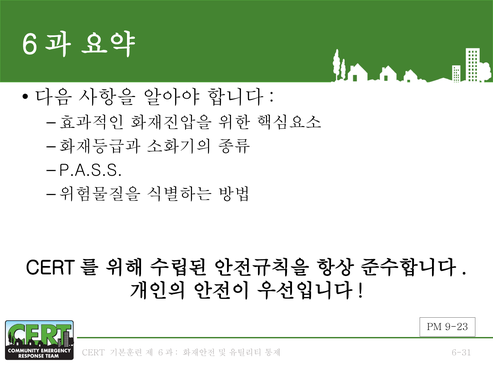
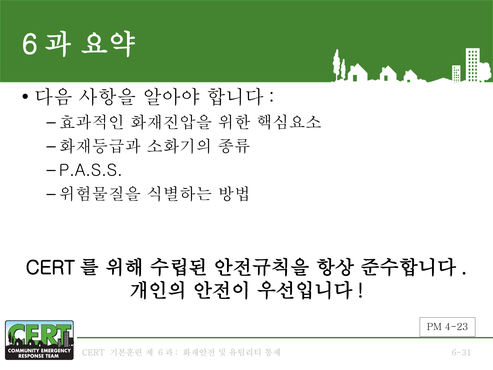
9-23: 9-23 -> 4-23
